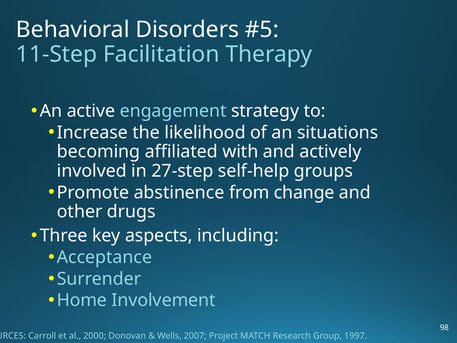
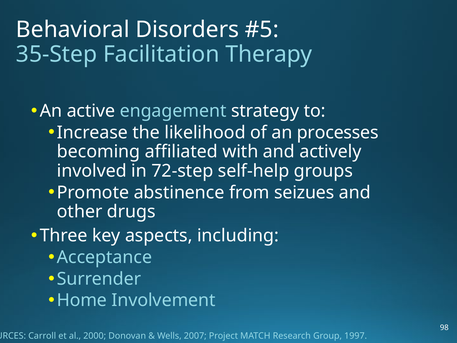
11-Step: 11-Step -> 35-Step
situations: situations -> processes
27-step: 27-step -> 72-step
change: change -> seizues
